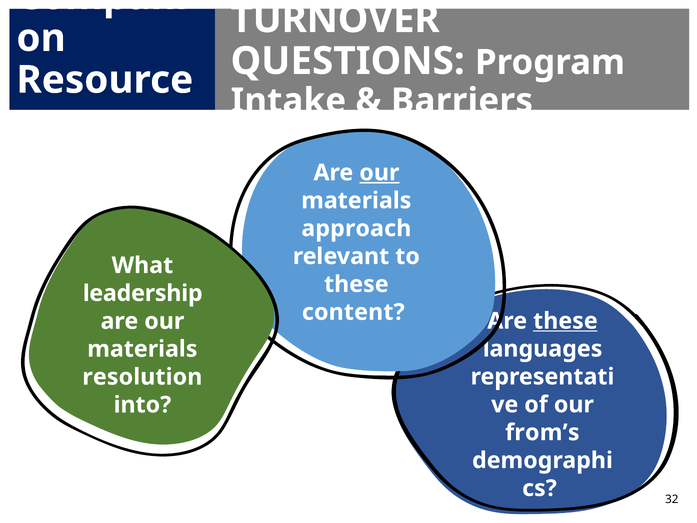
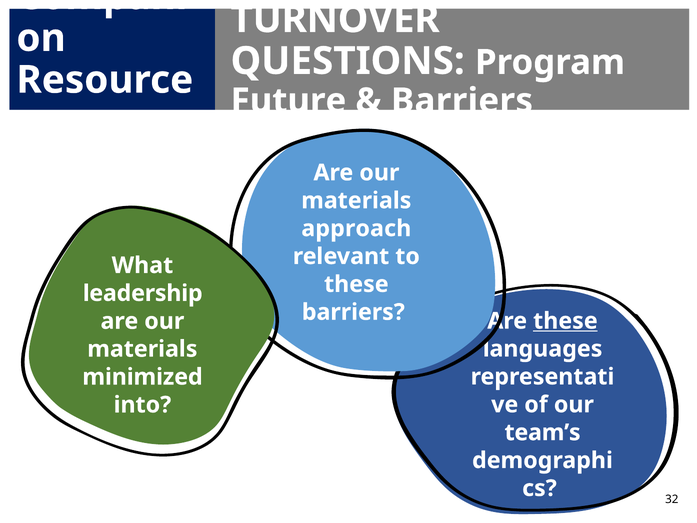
Intake: Intake -> Future
our at (379, 173) underline: present -> none
content at (353, 312): content -> barriers
resolution: resolution -> minimized
from’s: from’s -> team’s
